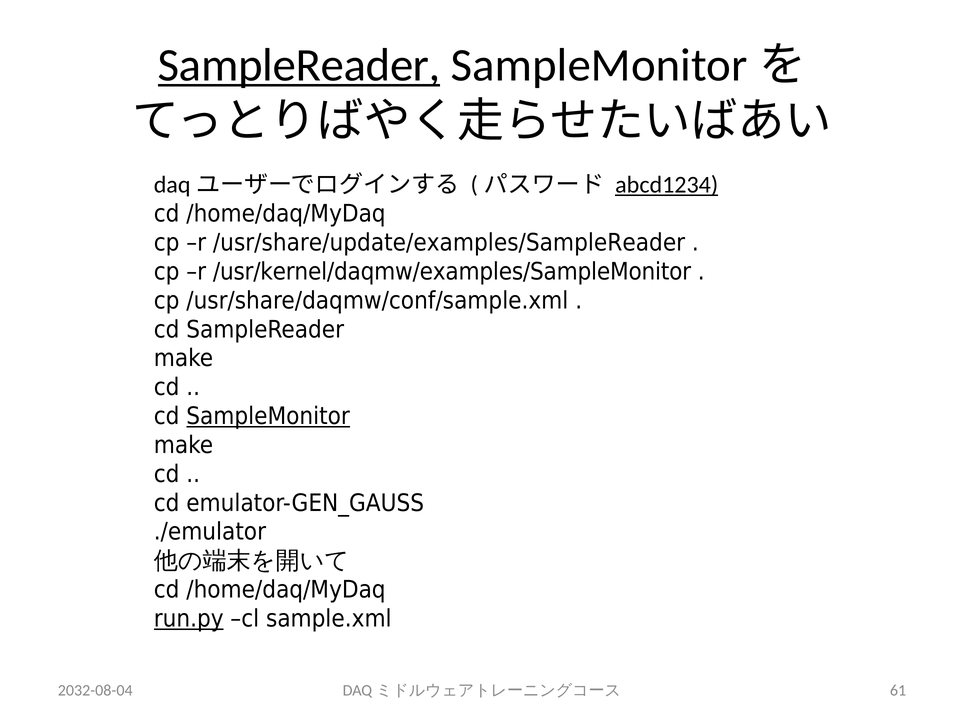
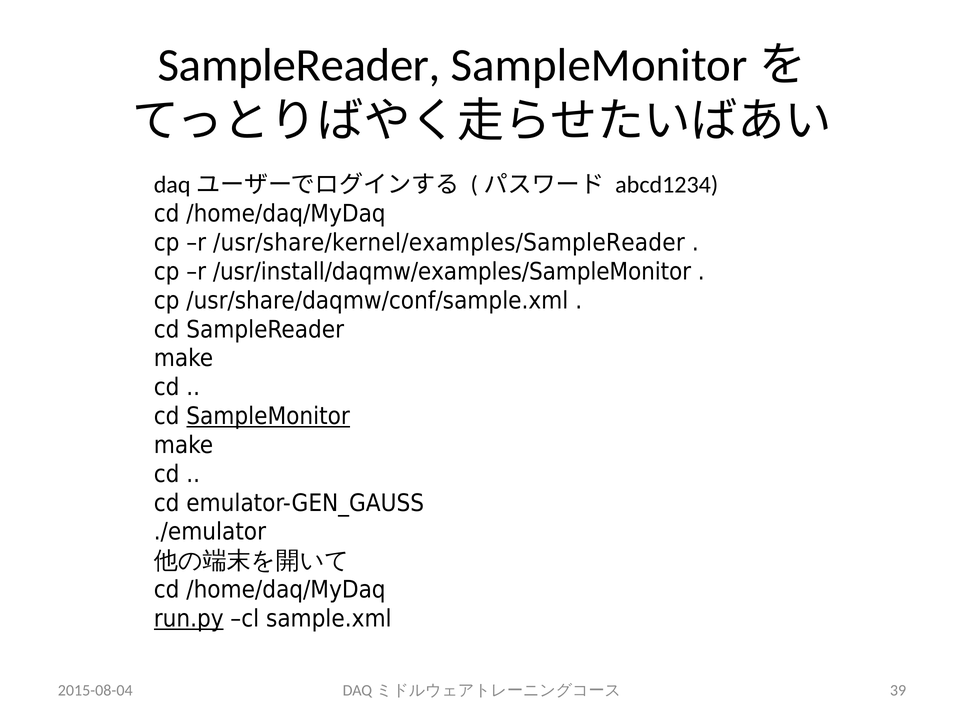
SampleReader at (299, 65) underline: present -> none
abcd1234 underline: present -> none
/usr/share/update/examples/SampleReader: /usr/share/update/examples/SampleReader -> /usr/share/kernel/examples/SampleReader
/usr/kernel/daqmw/examples/SampleMonitor: /usr/kernel/daqmw/examples/SampleMonitor -> /usr/install/daqmw/examples/SampleMonitor
2032-08-04: 2032-08-04 -> 2015-08-04
61: 61 -> 39
